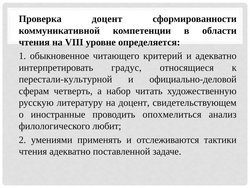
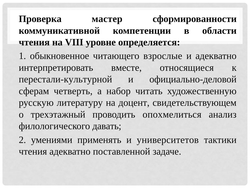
Проверка доцент: доцент -> мастер
критерий: критерий -> взрослые
градус: градус -> вместе
иностранные: иностранные -> трехэтажный
любит: любит -> давать
отслеживаются: отслеживаются -> университетов
